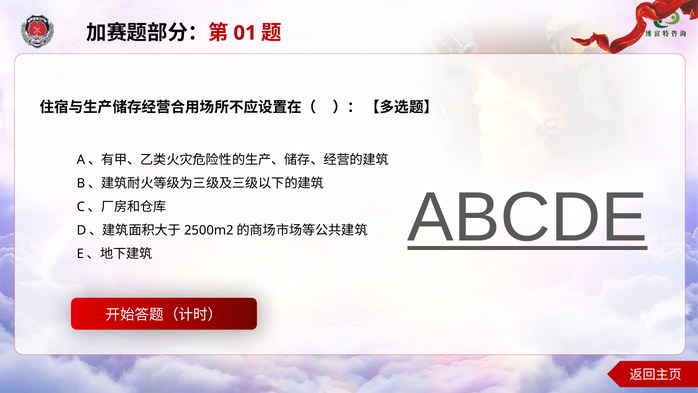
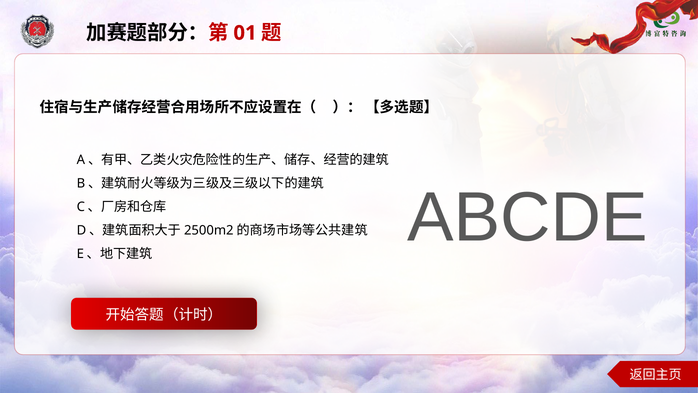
ABCDE underline: present -> none
